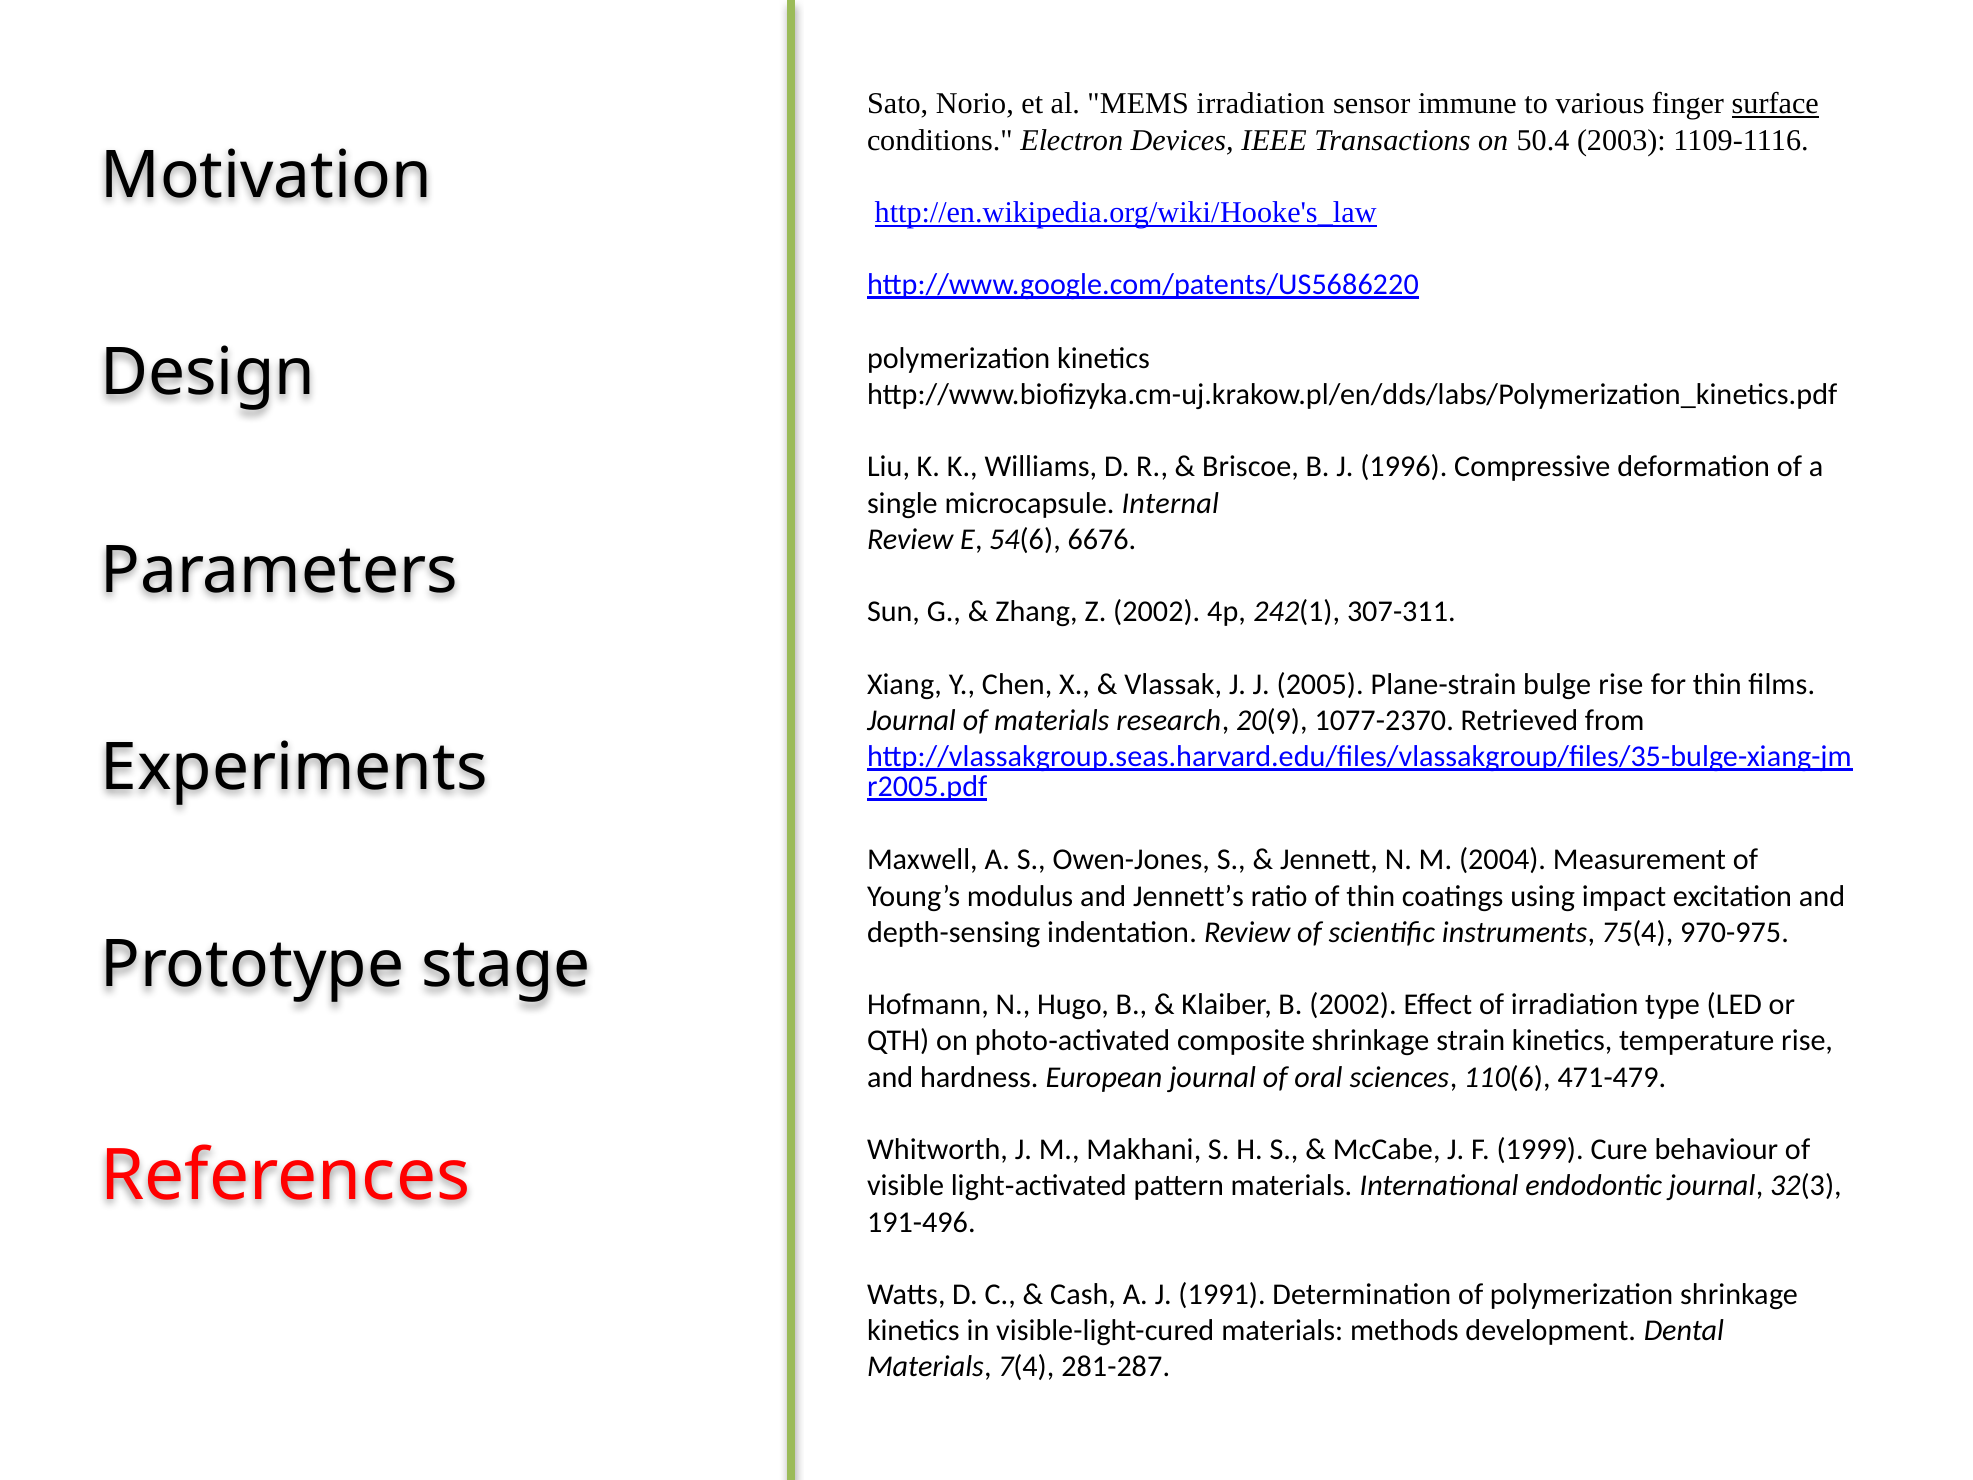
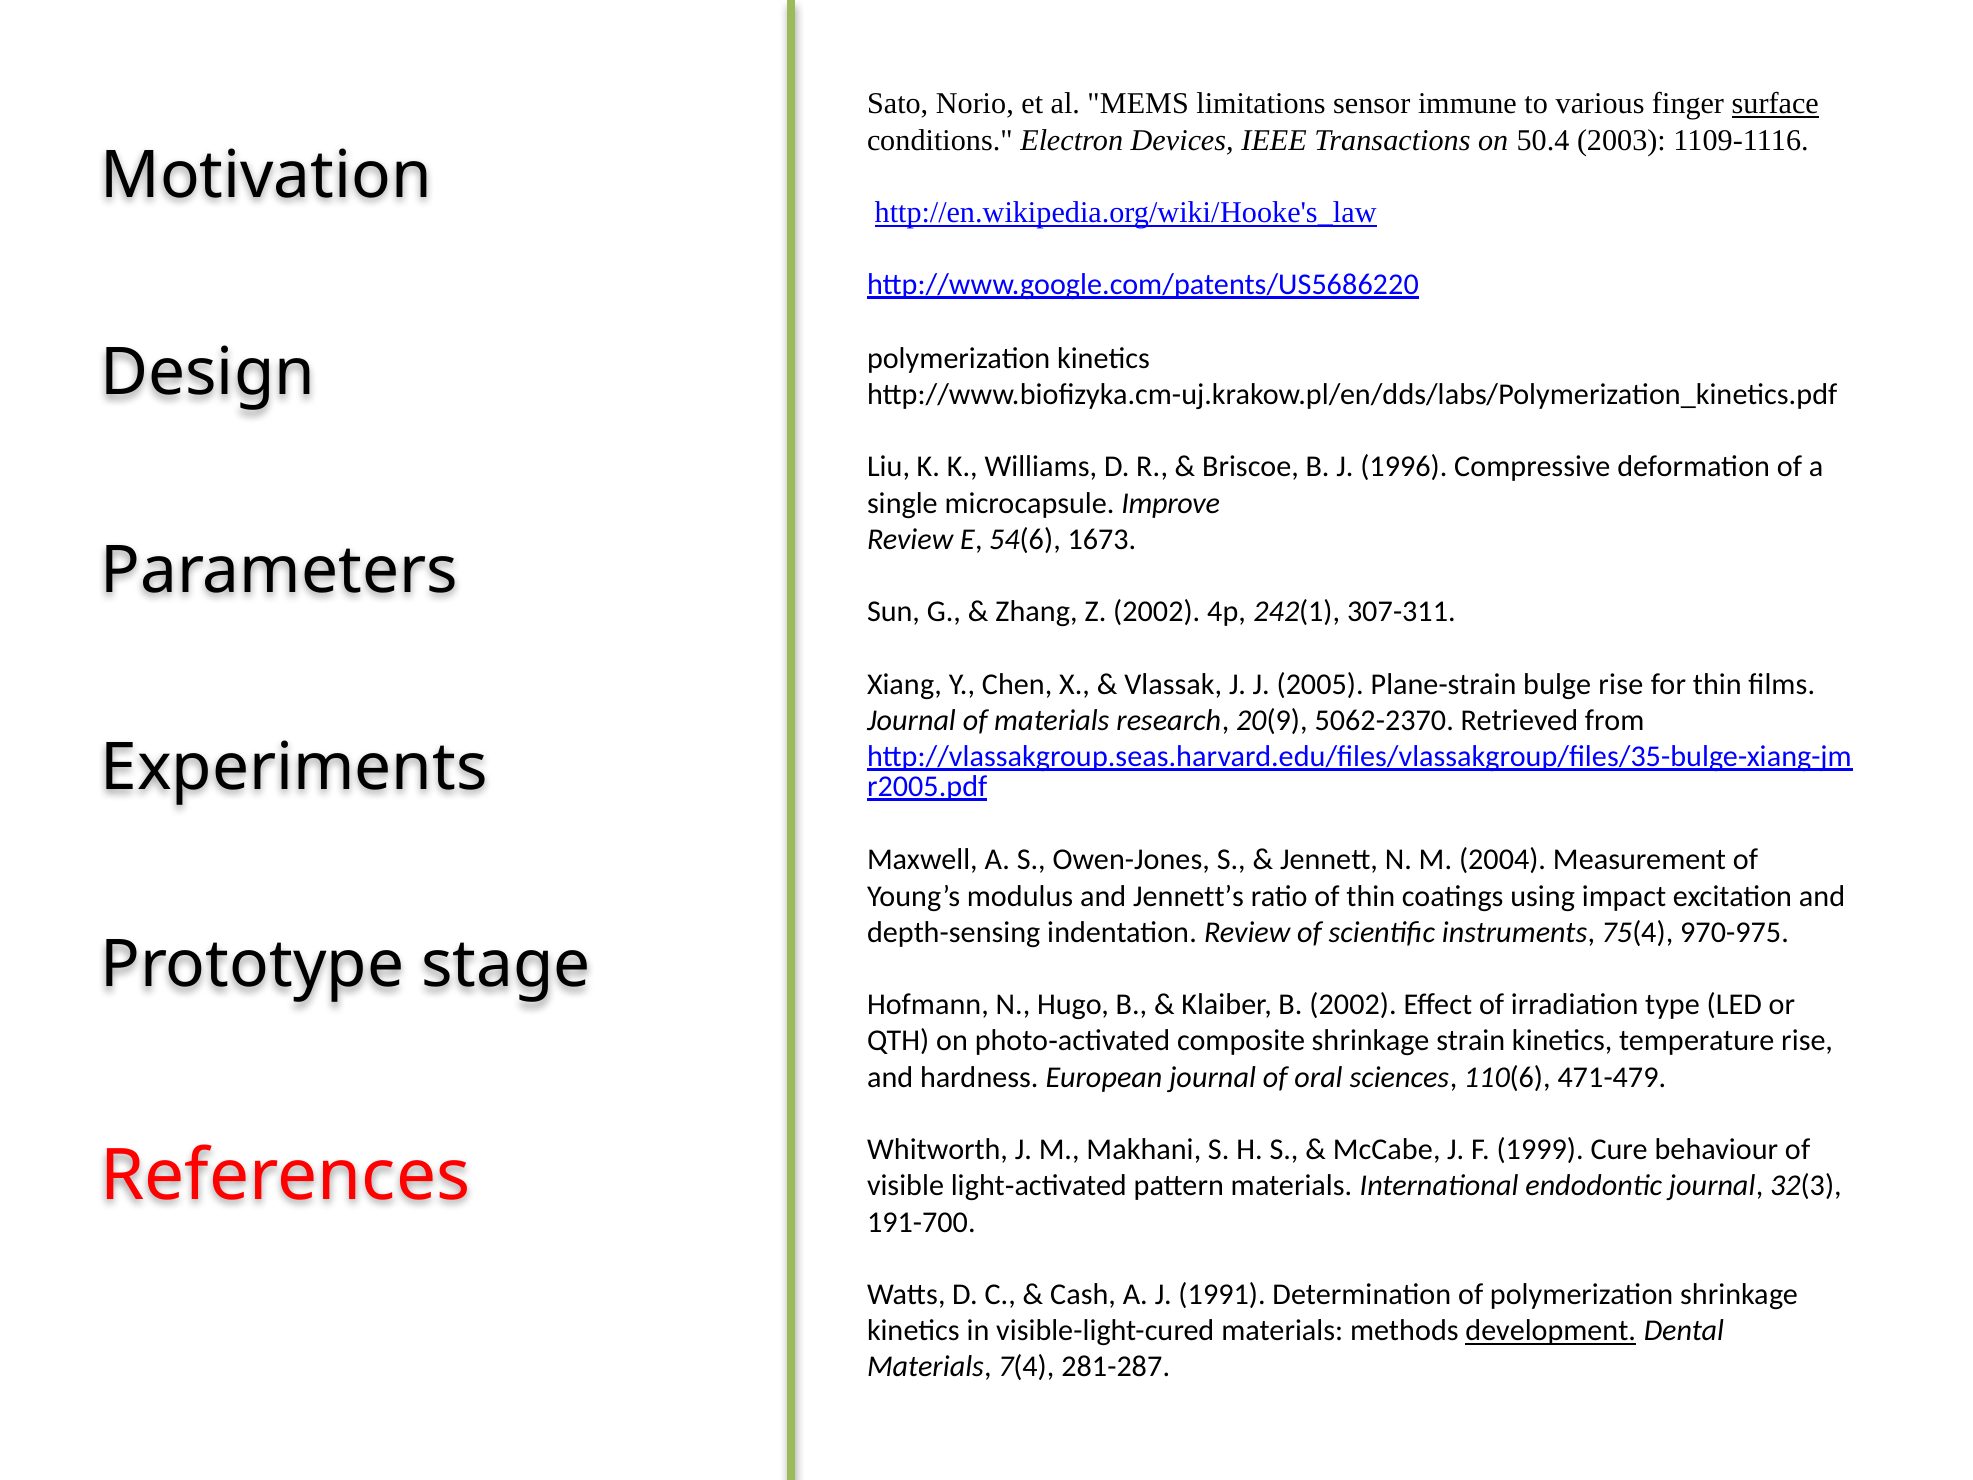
MEMS irradiation: irradiation -> limitations
Internal: Internal -> Improve
6676: 6676 -> 1673
1077-2370: 1077-2370 -> 5062-2370
191-496: 191-496 -> 191-700
development underline: none -> present
